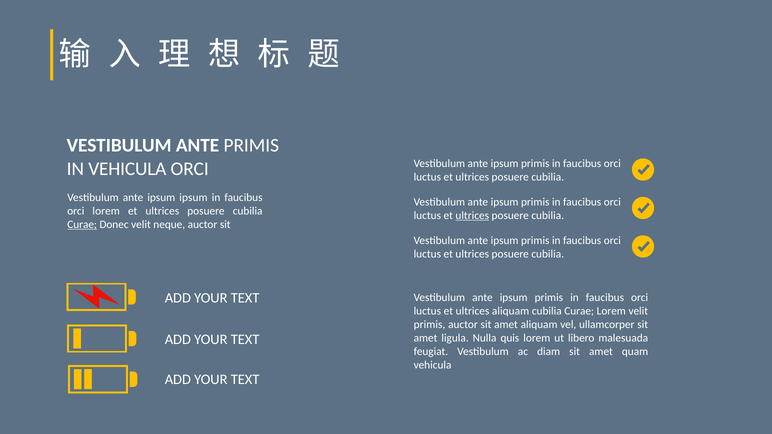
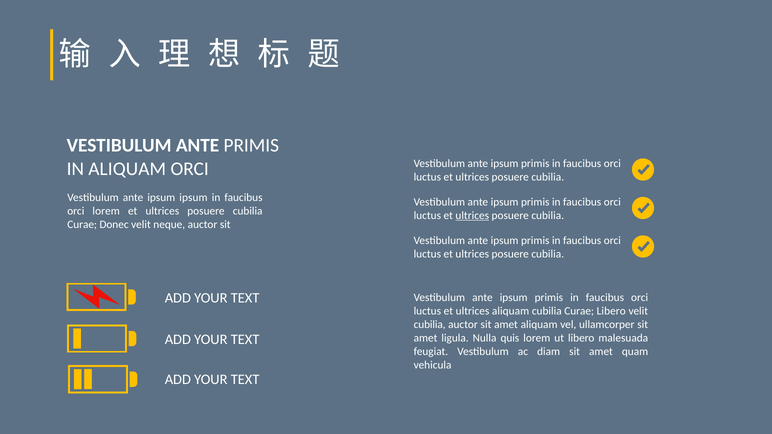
IN VEHICULA: VEHICULA -> ALIQUAM
Curae at (82, 225) underline: present -> none
Curae Lorem: Lorem -> Libero
primis at (430, 325): primis -> cubilia
